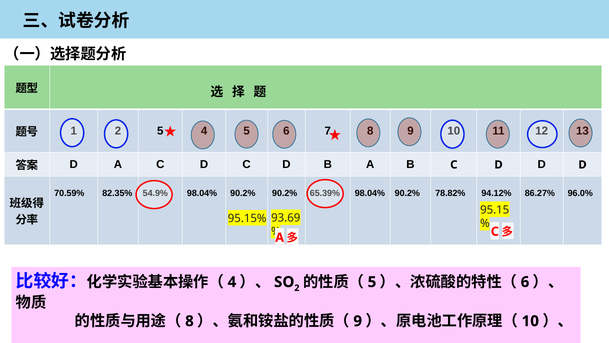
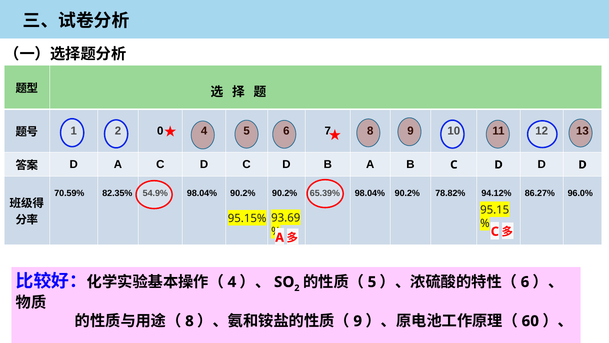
5 at (160, 131): 5 -> 0
10 at (530, 321): 10 -> 60
